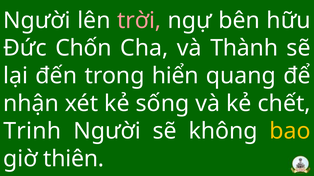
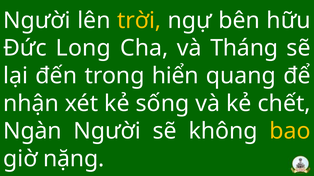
trời colour: pink -> yellow
Chốn: Chốn -> Long
Thành: Thành -> Tháng
Trinh: Trinh -> Ngàn
thiên: thiên -> nặng
